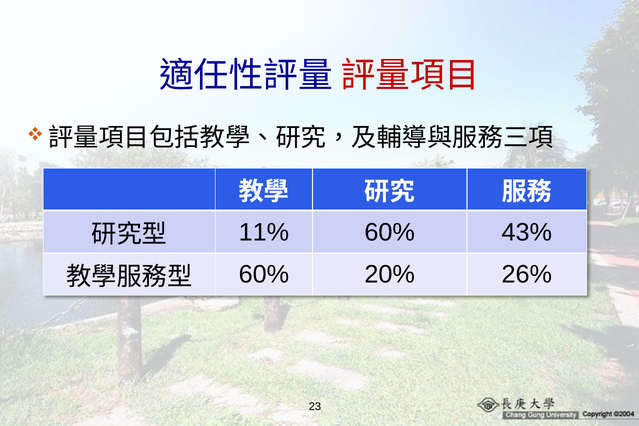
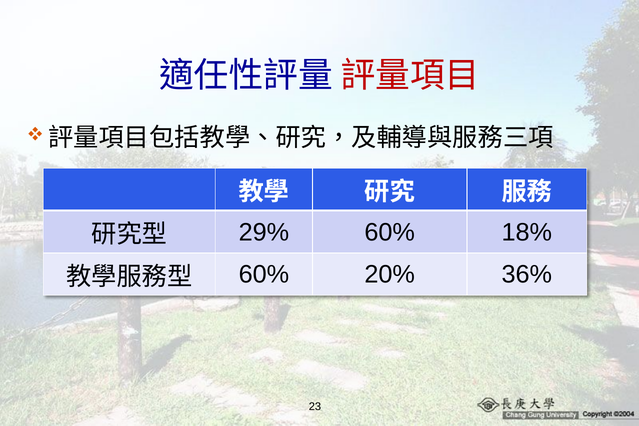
11%: 11% -> 29%
43%: 43% -> 18%
26%: 26% -> 36%
